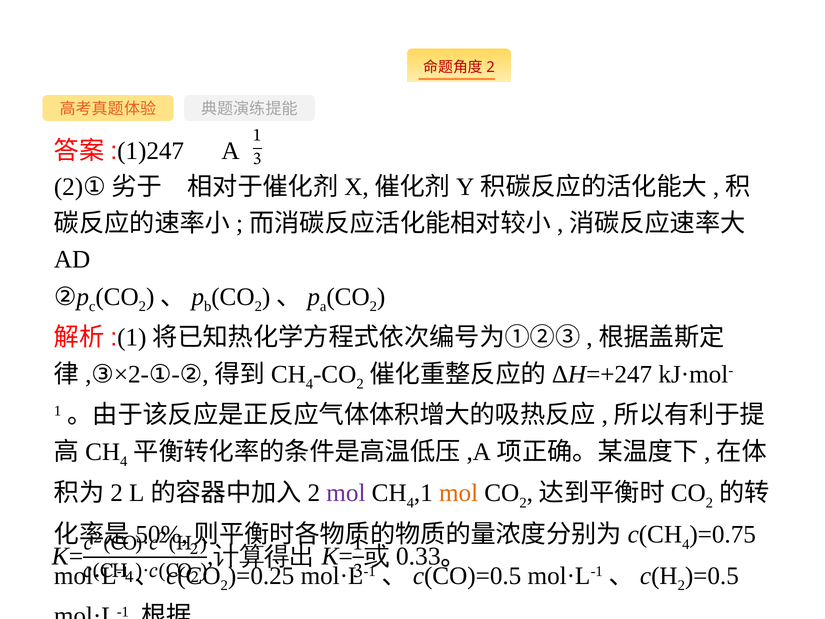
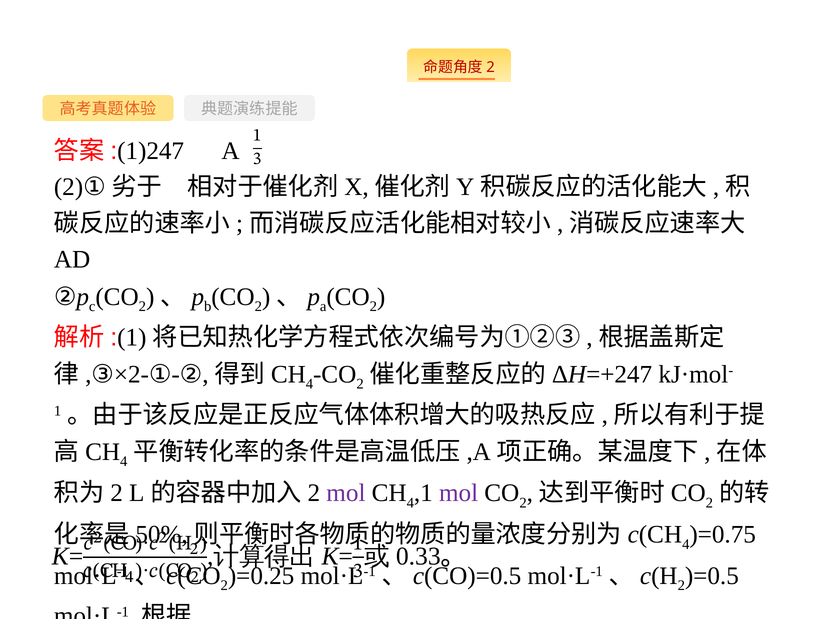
mol at (459, 493) colour: orange -> purple
